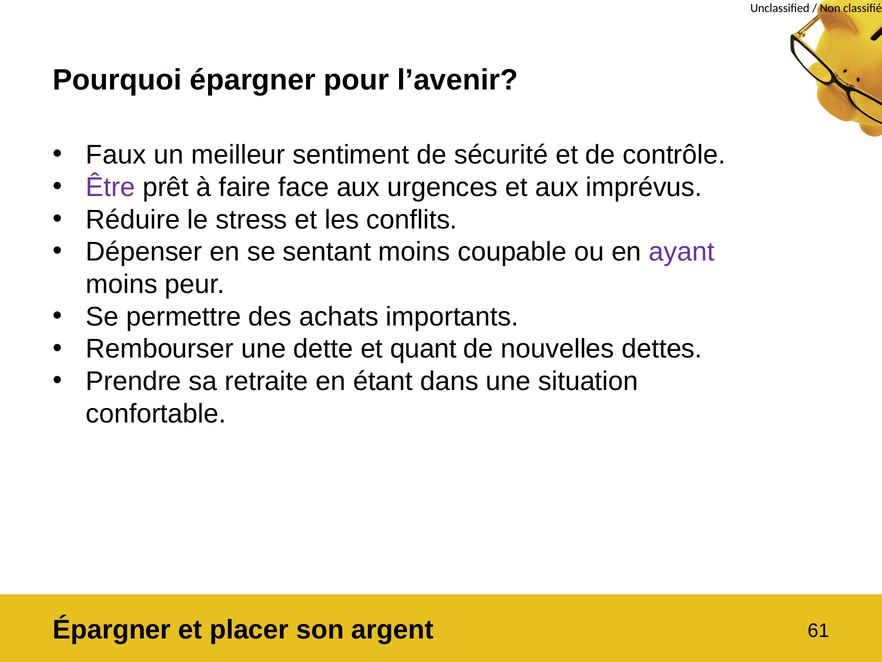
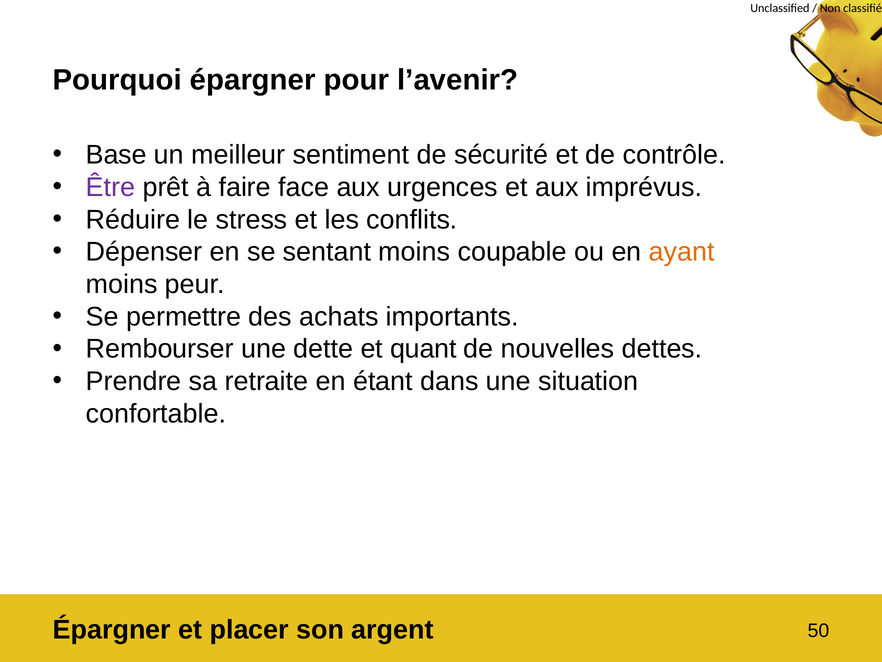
Faux: Faux -> Base
ayant colour: purple -> orange
61: 61 -> 50
